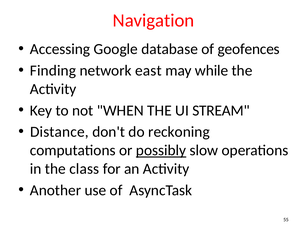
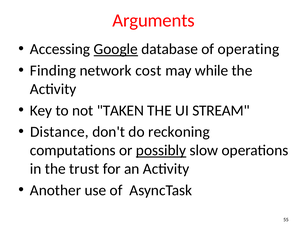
Navigation: Navigation -> Arguments
Google underline: none -> present
geofences: geofences -> operating
east: east -> cost
WHEN: WHEN -> TAKEN
class: class -> trust
